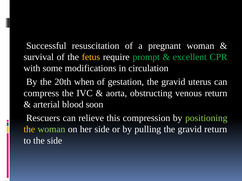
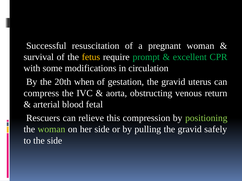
soon: soon -> fetal
the at (29, 130) colour: yellow -> white
gravid return: return -> safely
